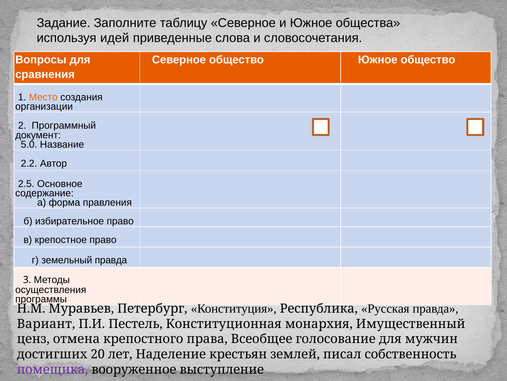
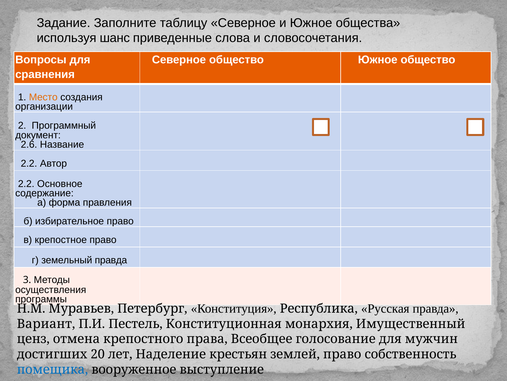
идей: идей -> шанс
5.0: 5.0 -> 2.6
2.5 at (26, 183): 2.5 -> 2.2
землей писал: писал -> право
помещика colour: purple -> blue
